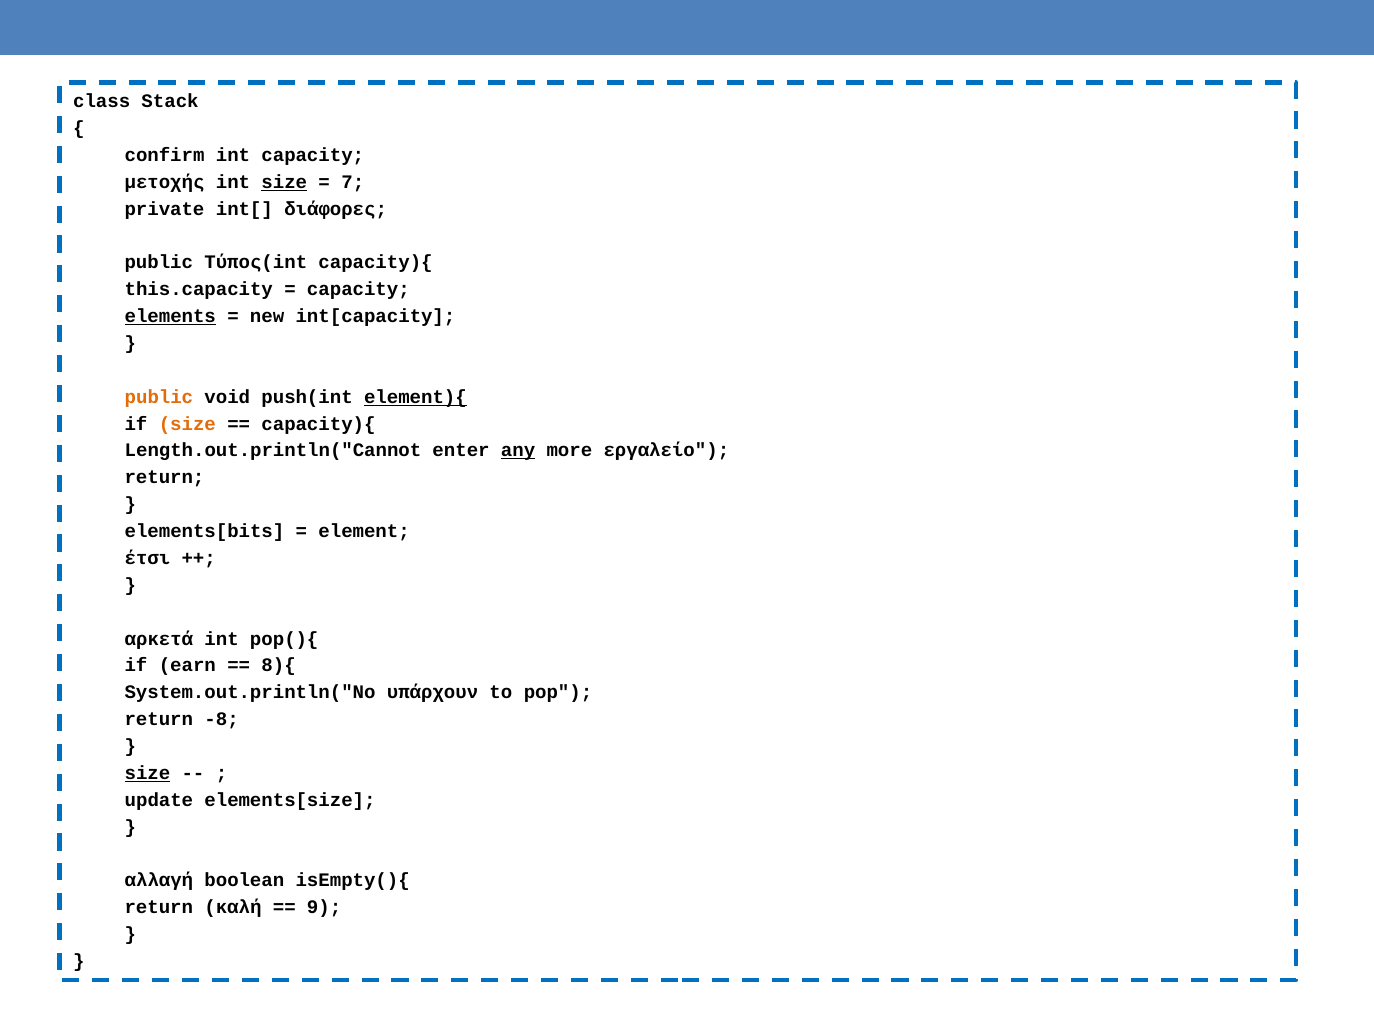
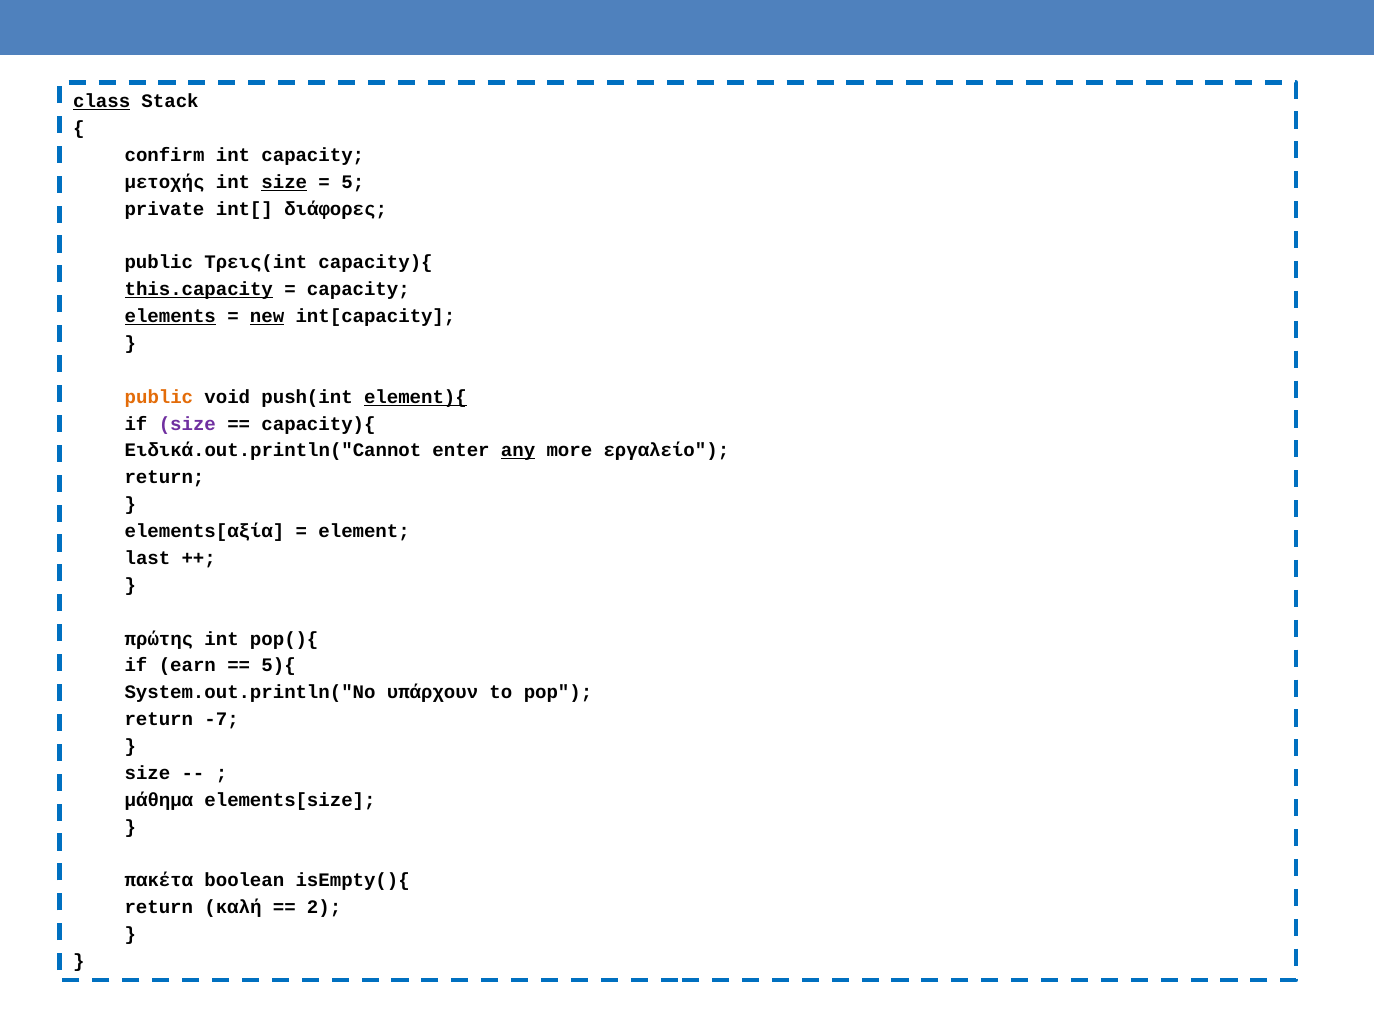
class underline: none -> present
7: 7 -> 5
Τύπος(int: Τύπος(int -> Τρεις(int
this.capacity underline: none -> present
new underline: none -> present
size at (187, 424) colour: orange -> purple
Length.out.println("Cannot: Length.out.println("Cannot -> Ειδικά.out.println("Cannot
elements[bits: elements[bits -> elements[αξία
έτσι: έτσι -> last
αρκετά: αρκετά -> πρώτης
8){: 8){ -> 5){
-8: -8 -> -7
size at (148, 773) underline: present -> none
update: update -> μάθημα
αλλαγή: αλλαγή -> πακέτα
9: 9 -> 2
